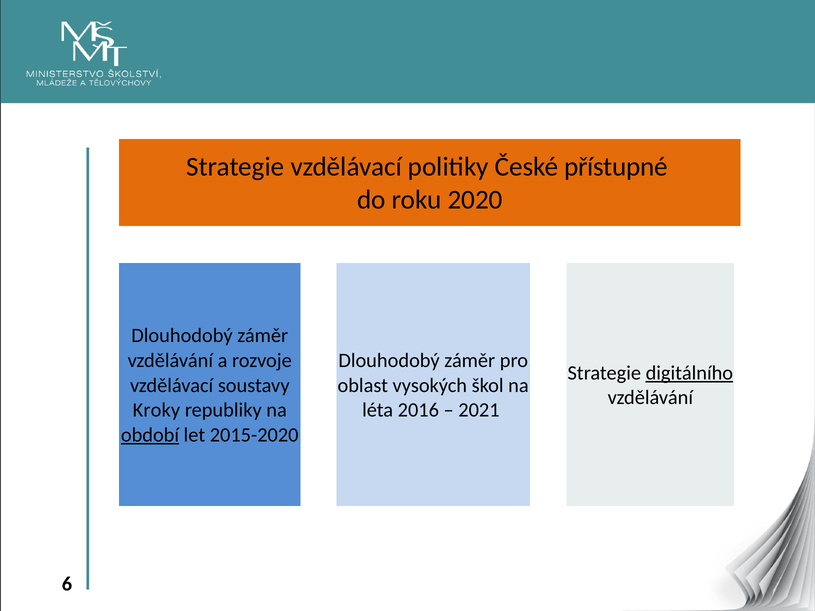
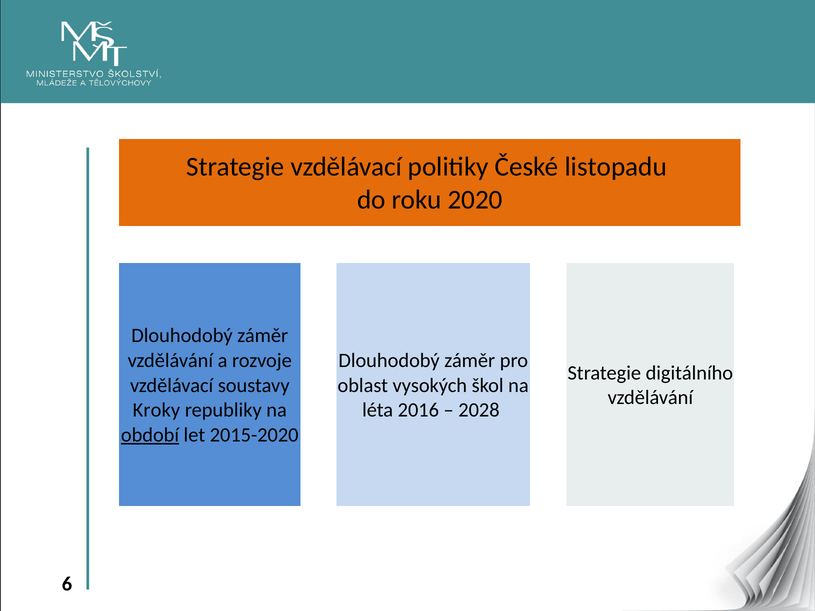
přístupné: přístupné -> listopadu
digitálního underline: present -> none
2021: 2021 -> 2028
